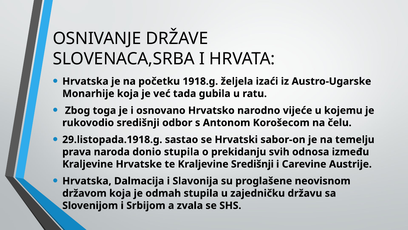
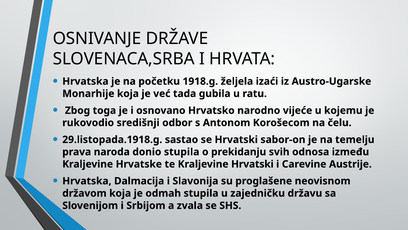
Kraljevine Središnji: Središnji -> Hrvatski
